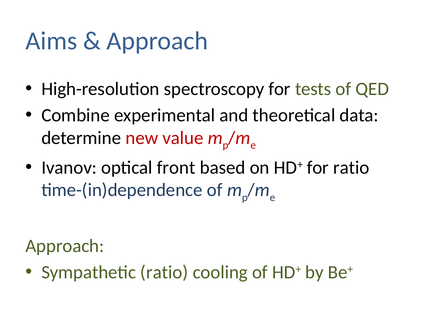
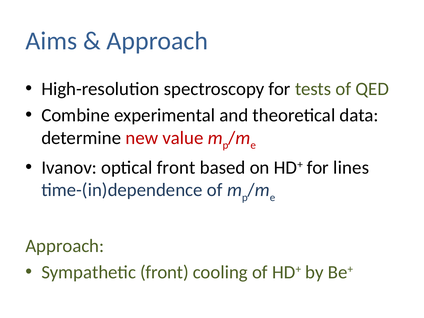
for ratio: ratio -> lines
Sympathetic ratio: ratio -> front
